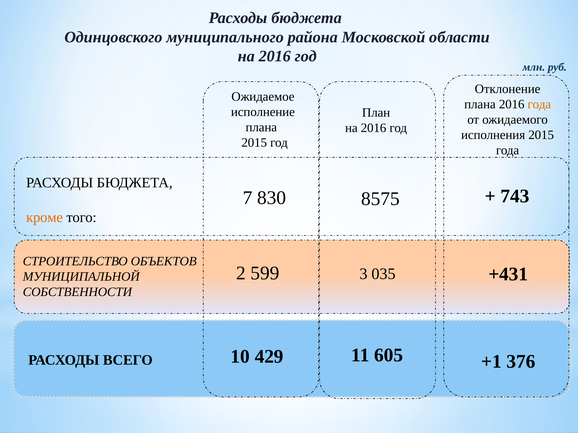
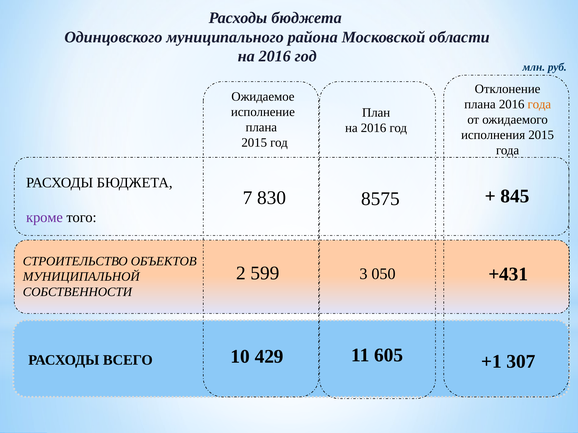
743: 743 -> 845
кроме colour: orange -> purple
035: 035 -> 050
376: 376 -> 307
